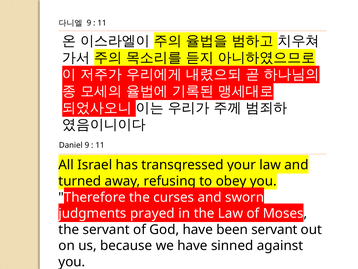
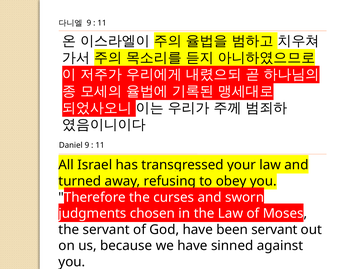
prayed: prayed -> chosen
